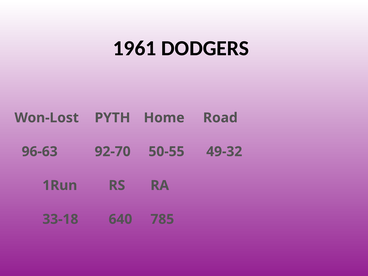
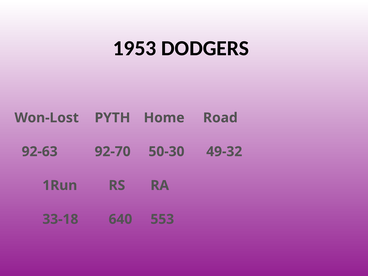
1961: 1961 -> 1953
96-63: 96-63 -> 92-63
50-55: 50-55 -> 50-30
785: 785 -> 553
